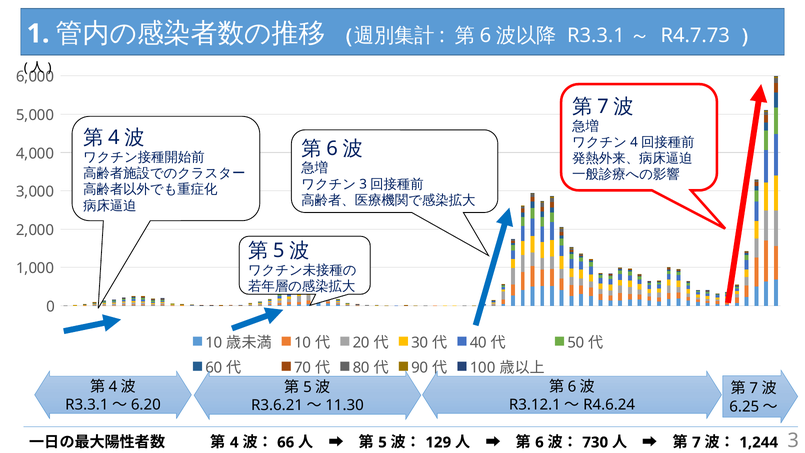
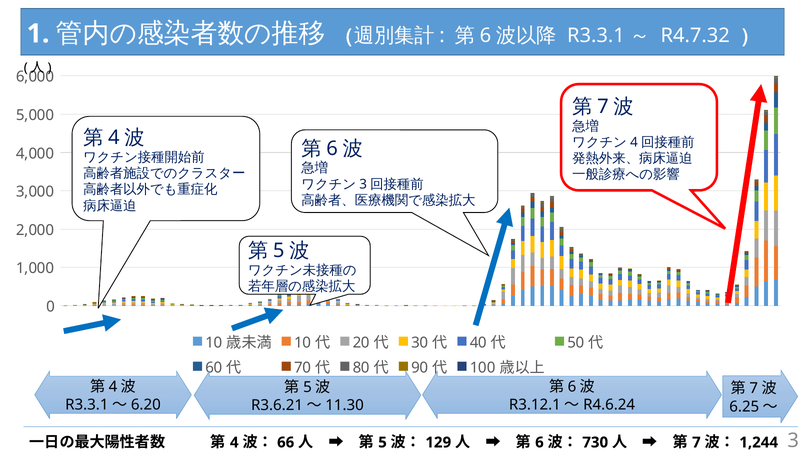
R4.7.73: R4.7.73 -> R4.7.32
